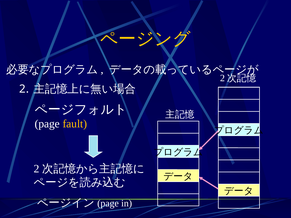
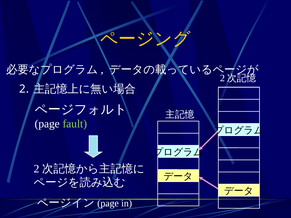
fault colour: yellow -> light green
